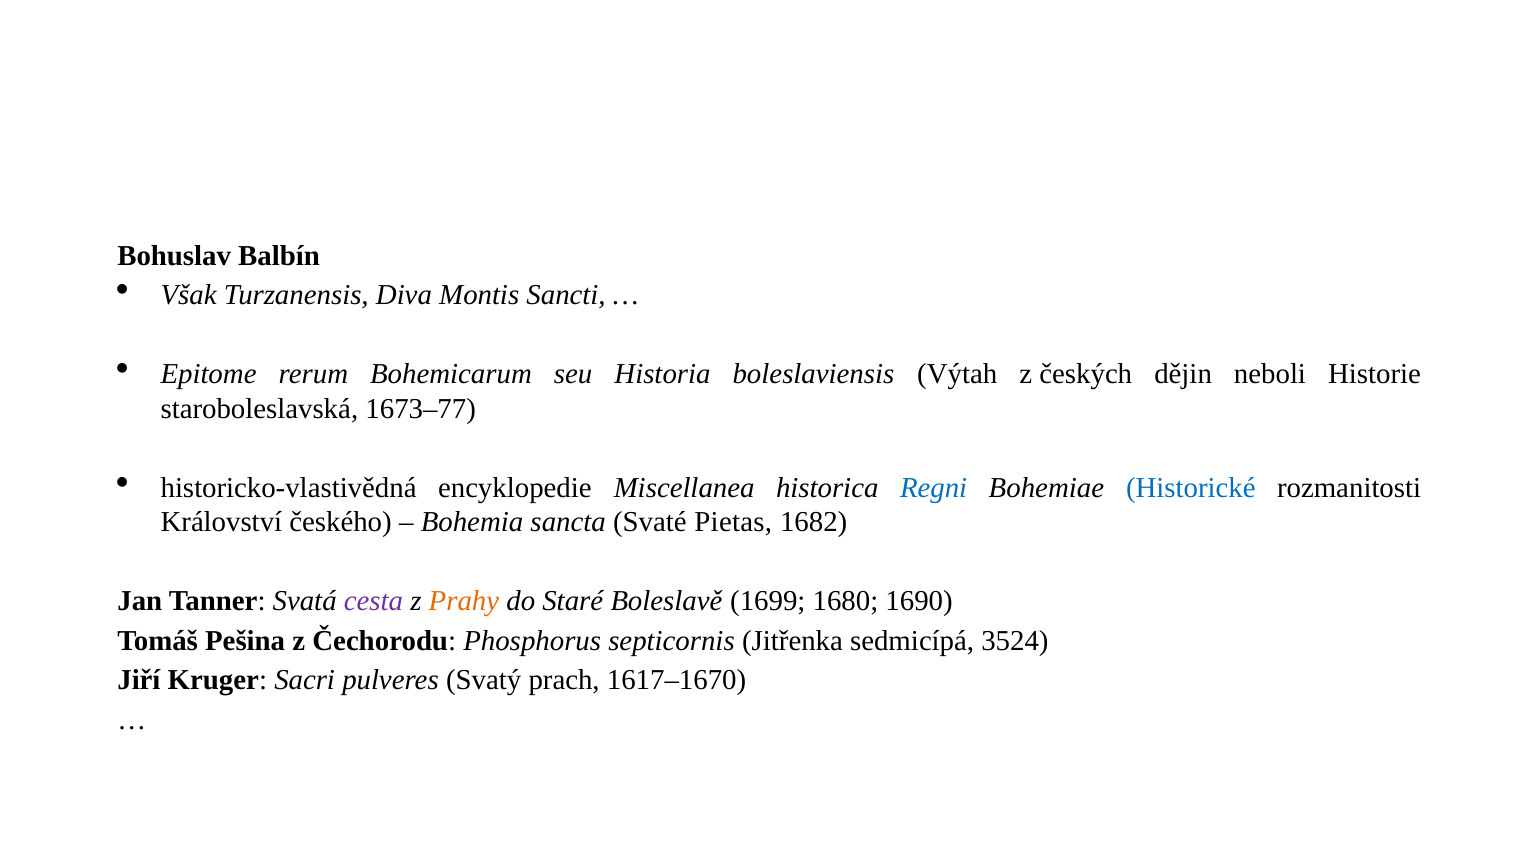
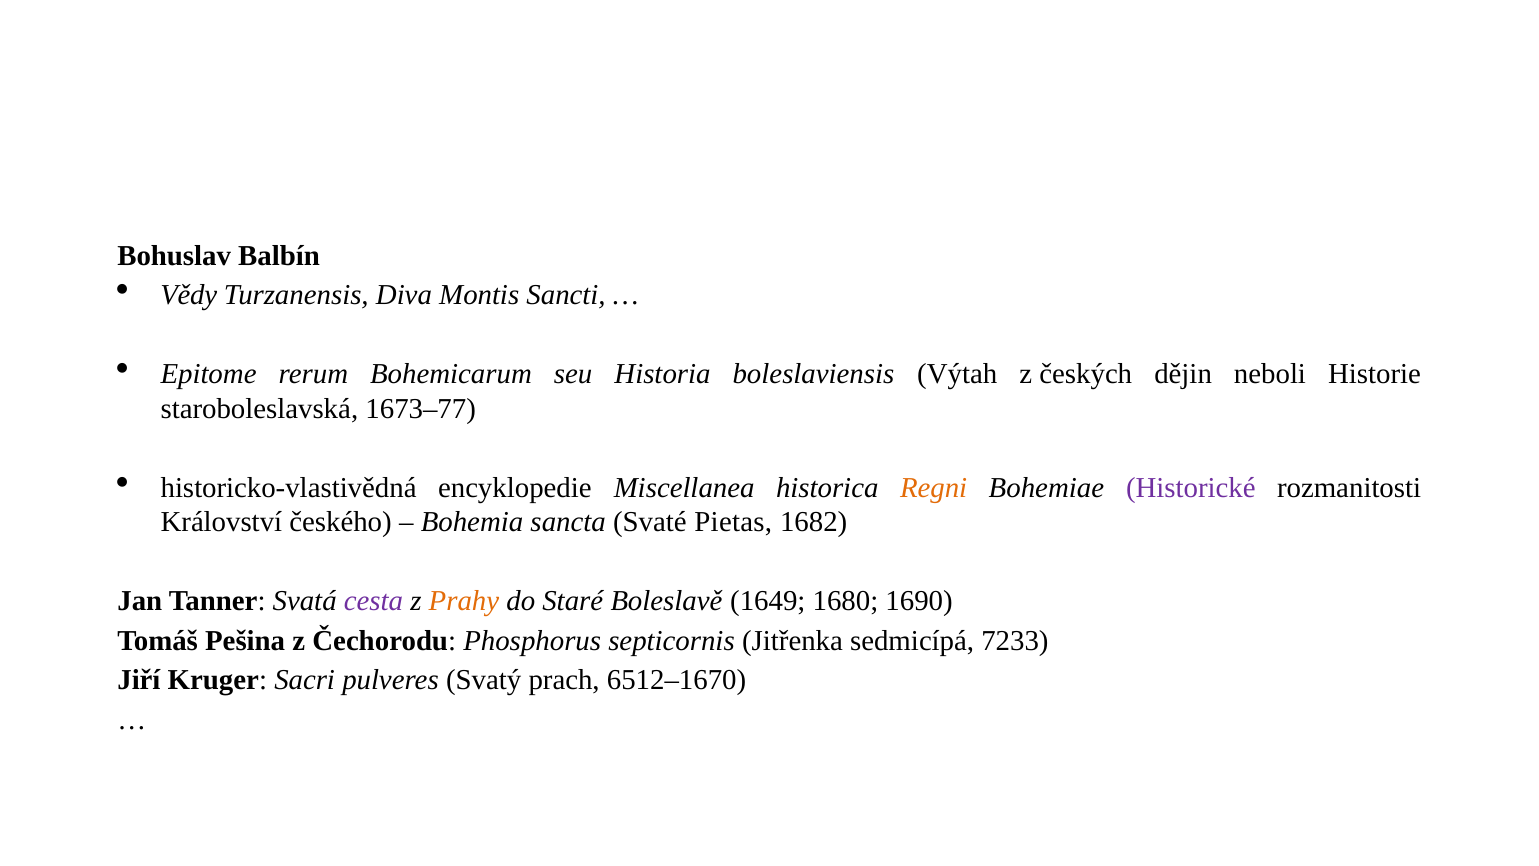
Však: Však -> Vědy
Regni colour: blue -> orange
Historické colour: blue -> purple
1699: 1699 -> 1649
3524: 3524 -> 7233
1617–1670: 1617–1670 -> 6512–1670
